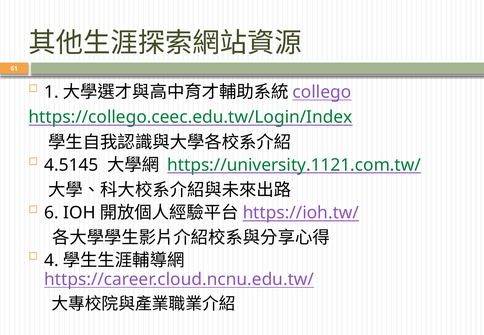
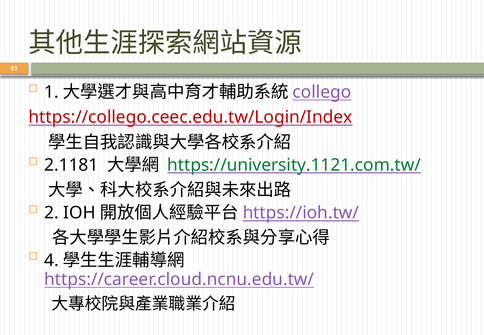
https://collego.ceec.edu.tw/Login/Index colour: green -> red
4.5145: 4.5145 -> 2.1181
6: 6 -> 2
